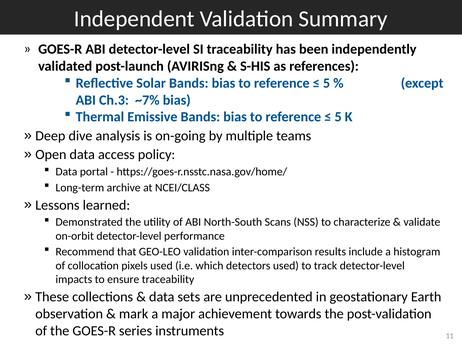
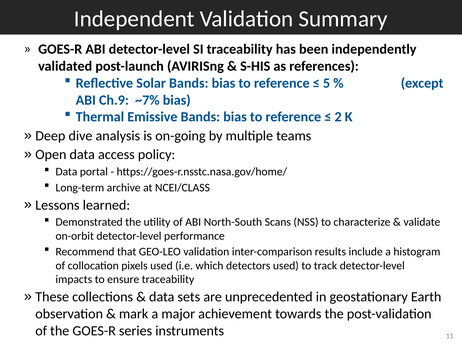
Ch.3: Ch.3 -> Ch.9
5 at (338, 117): 5 -> 2
